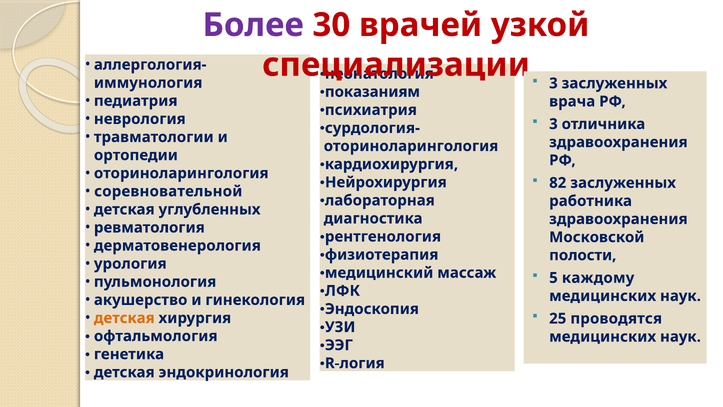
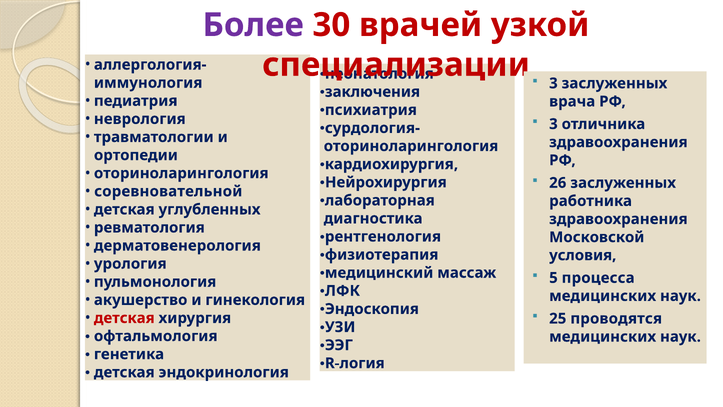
показаниям: показаниям -> заключения
82: 82 -> 26
полости: полости -> условия
каждому: каждому -> процесса
детская at (124, 318) colour: orange -> red
